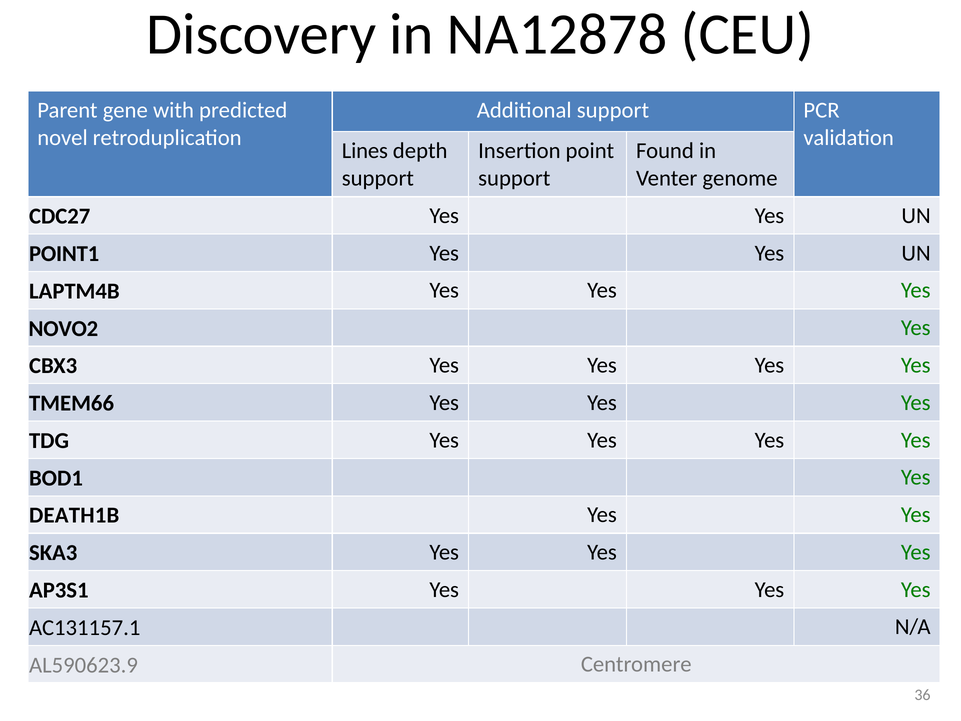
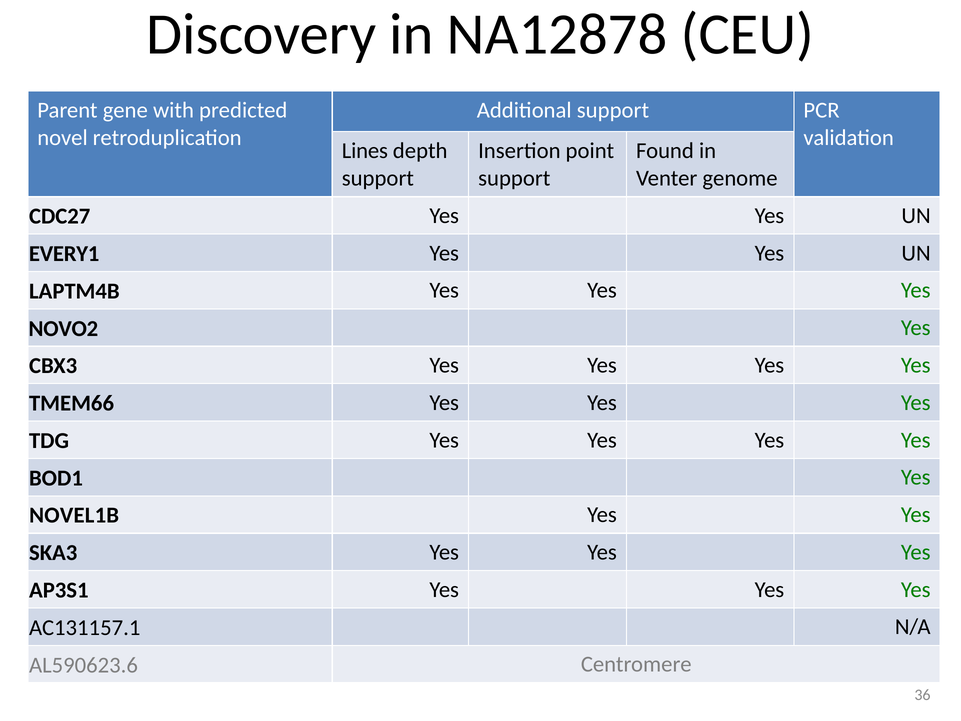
POINT1: POINT1 -> EVERY1
DEATH1B: DEATH1B -> NOVEL1B
AL590623.9: AL590623.9 -> AL590623.6
